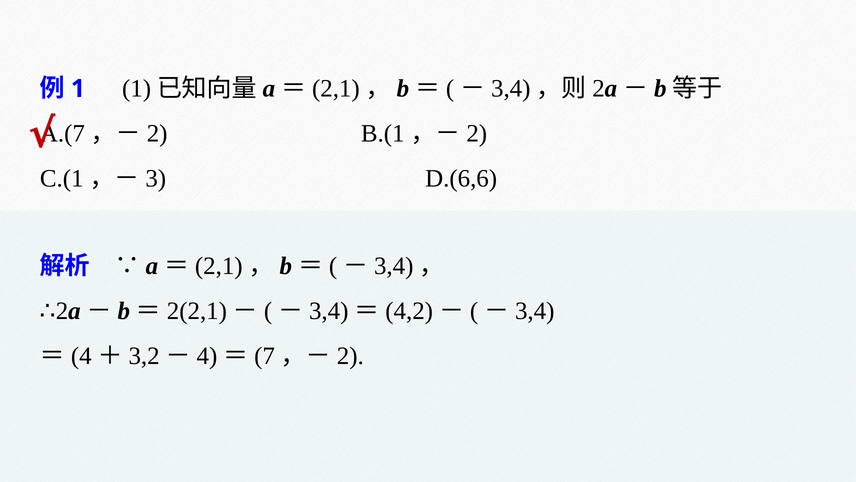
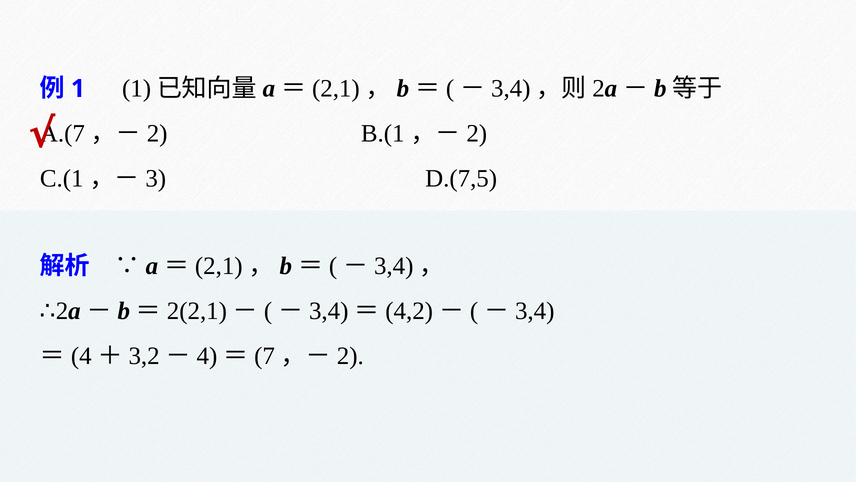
D.(6,6: D.(6,6 -> D.(7,5
